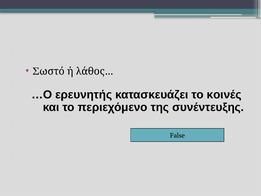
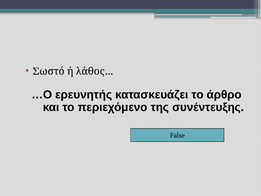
κοινές: κοινές -> άρθρο
